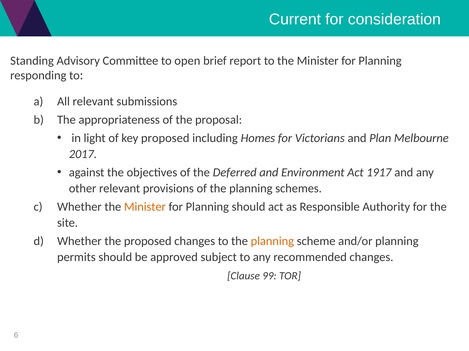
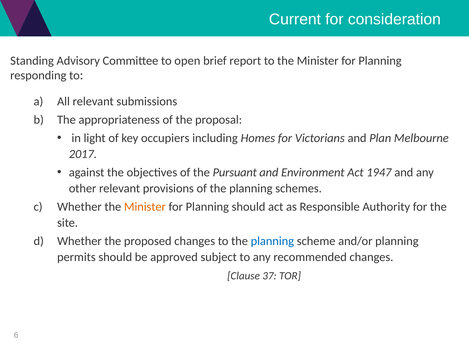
key proposed: proposed -> occupiers
Deferred: Deferred -> Pursuant
1917: 1917 -> 1947
planning at (272, 242) colour: orange -> blue
99: 99 -> 37
